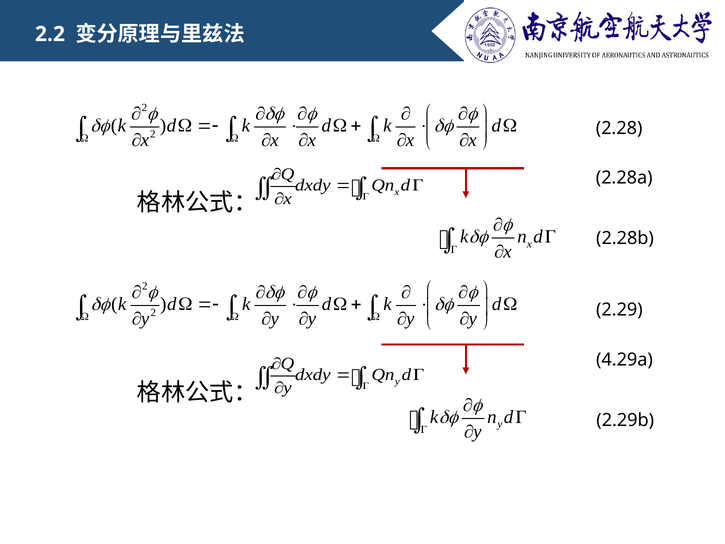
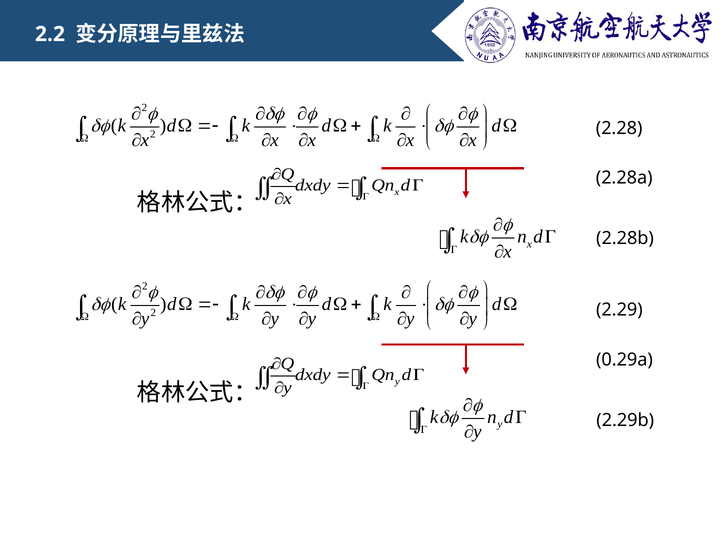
4.29a: 4.29a -> 0.29a
